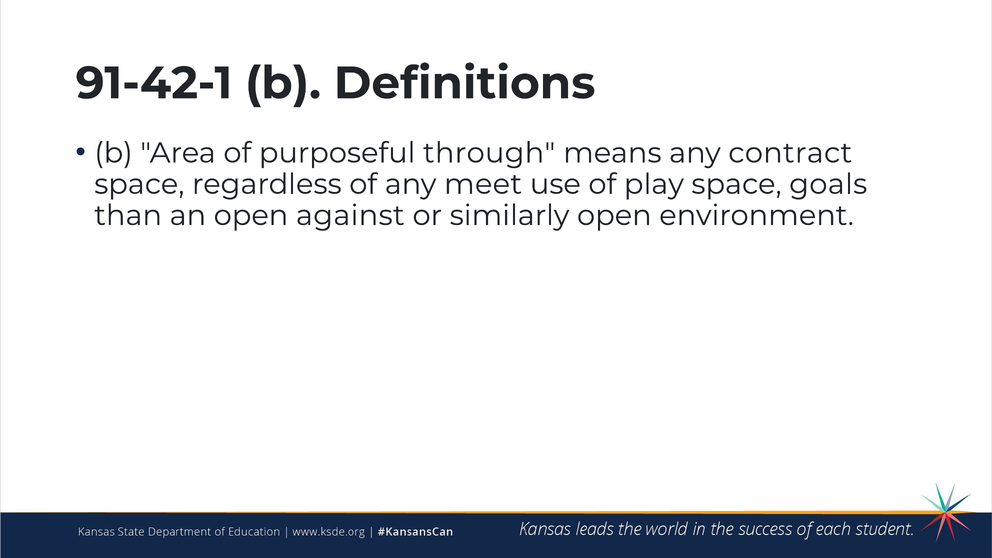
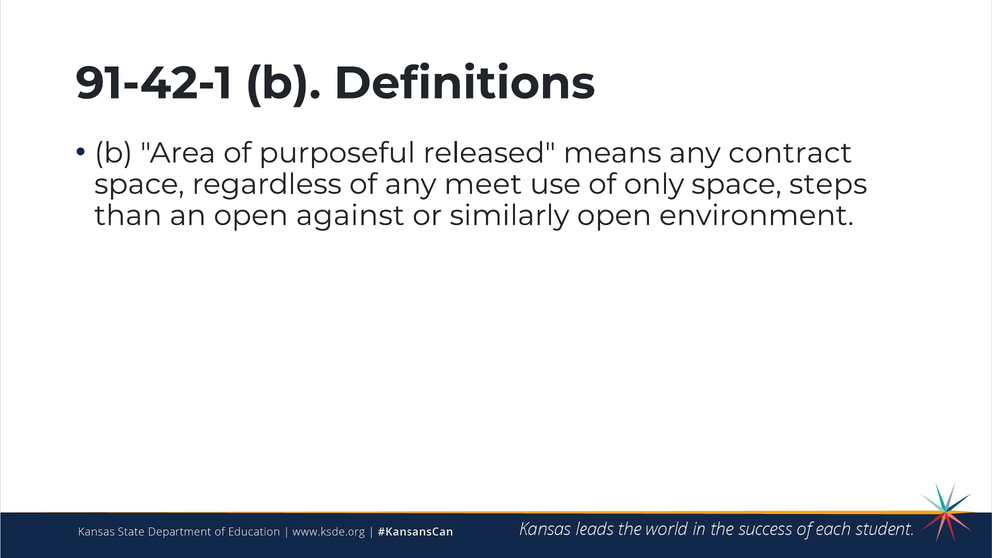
through: through -> released
play: play -> only
goals: goals -> steps
